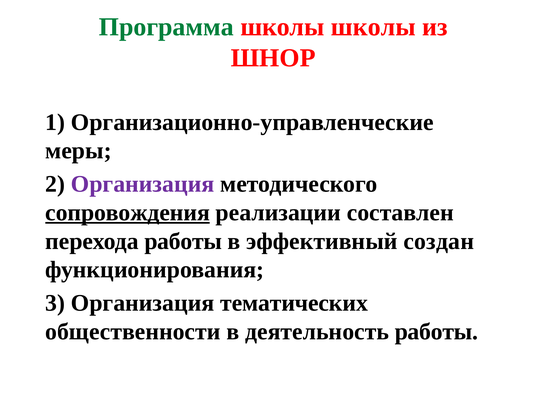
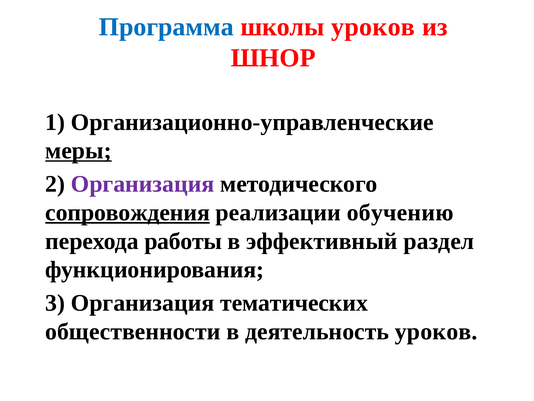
Программа colour: green -> blue
школы школы: школы -> уроков
меры underline: none -> present
составлен: составлен -> обучению
создан: создан -> раздел
деятельность работы: работы -> уроков
